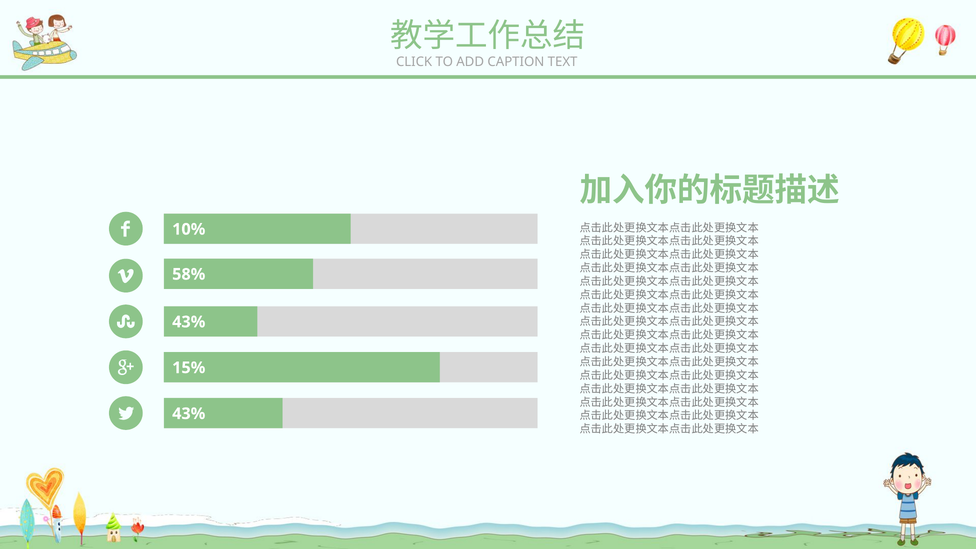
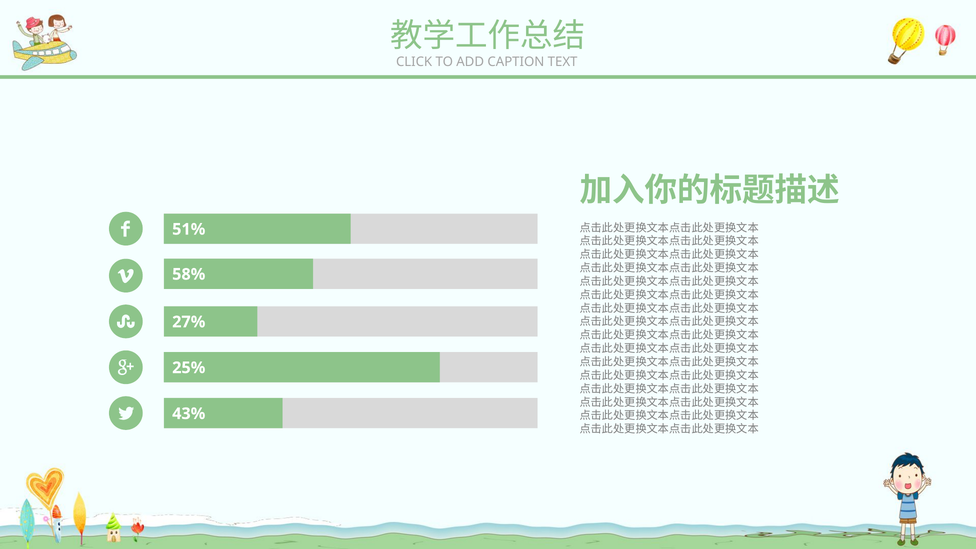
10%: 10% -> 51%
43% at (189, 322): 43% -> 27%
15%: 15% -> 25%
